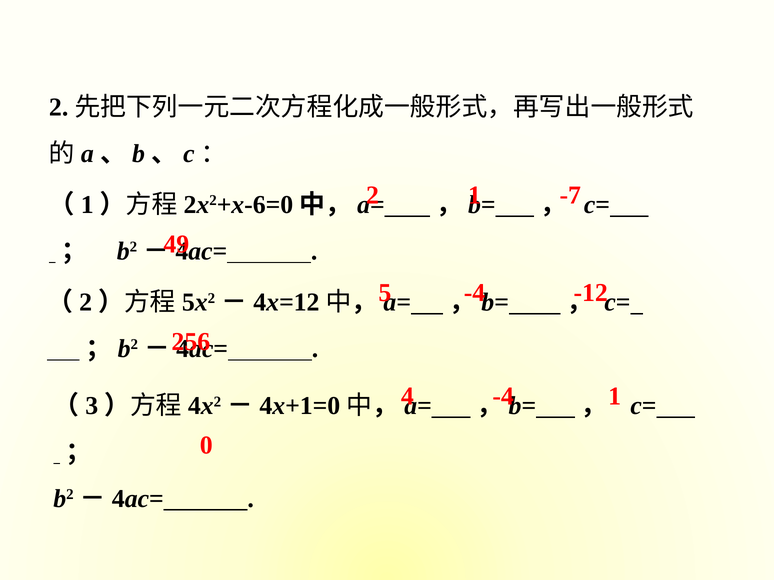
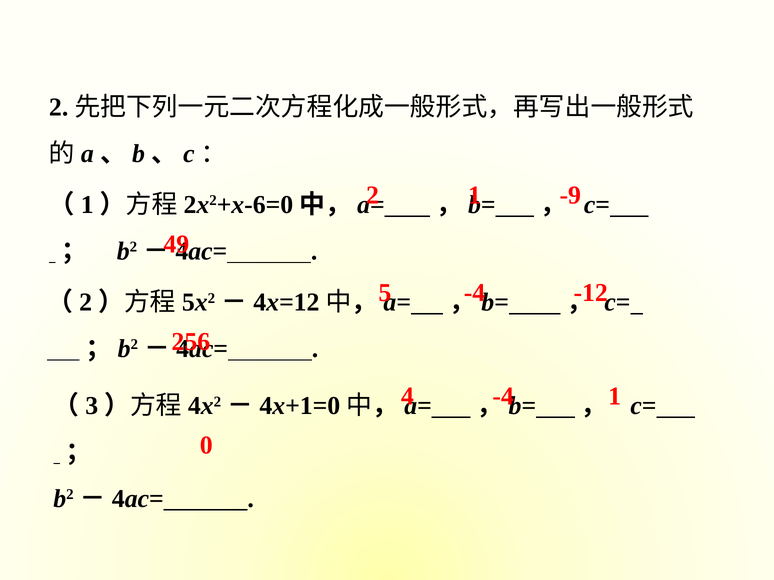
-7: -7 -> -9
